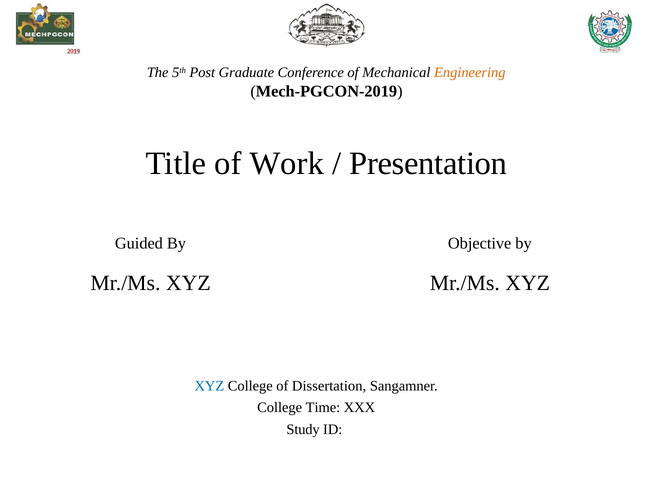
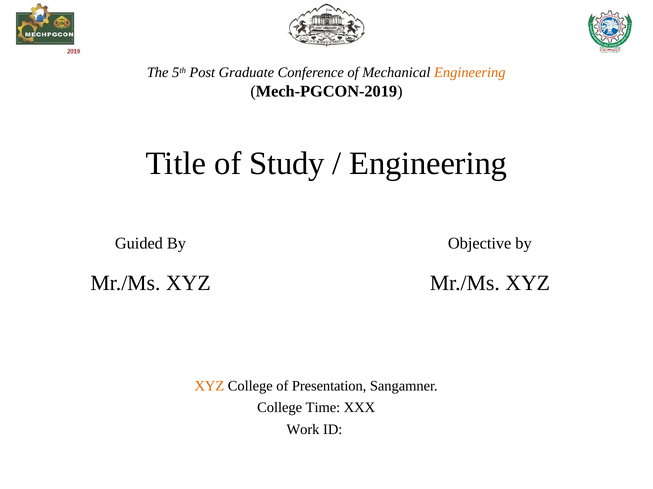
Work: Work -> Study
Presentation at (428, 164): Presentation -> Engineering
XYZ at (209, 386) colour: blue -> orange
Dissertation: Dissertation -> Presentation
Study: Study -> Work
